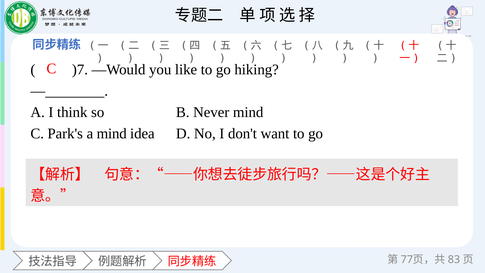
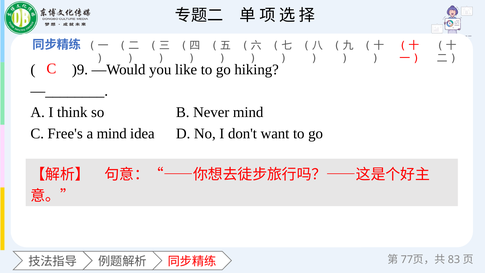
)7: )7 -> )9
Park's: Park's -> Free's
